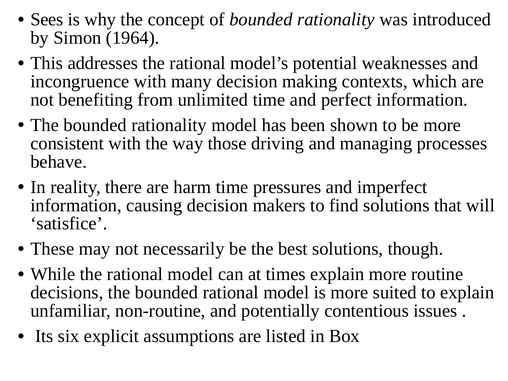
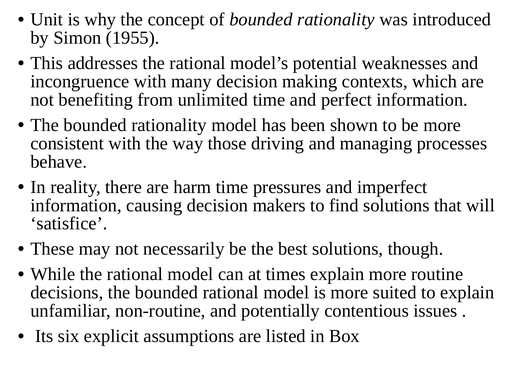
Sees: Sees -> Unit
1964: 1964 -> 1955
